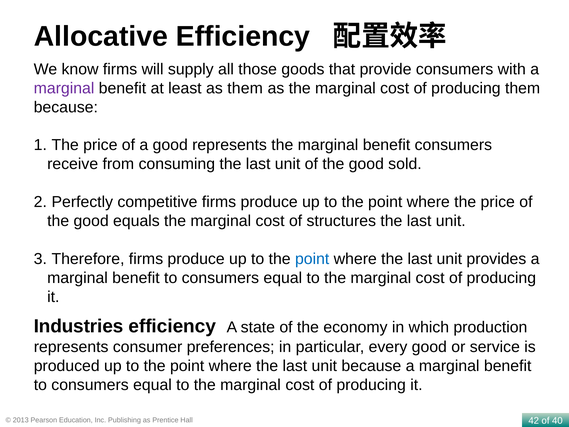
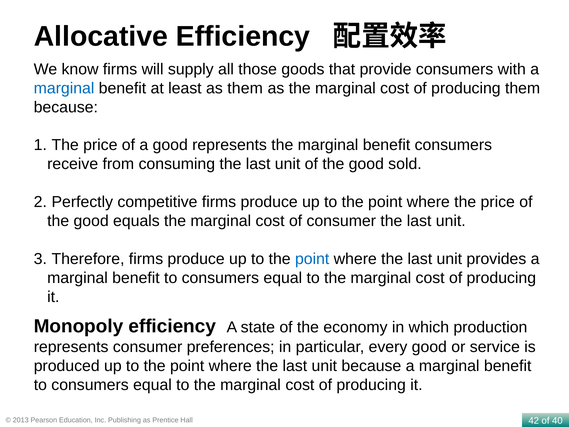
marginal at (64, 88) colour: purple -> blue
of structures: structures -> consumer
Industries: Industries -> Monopoly
